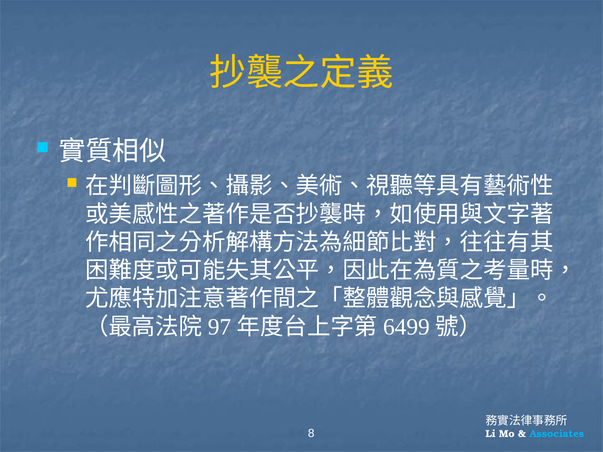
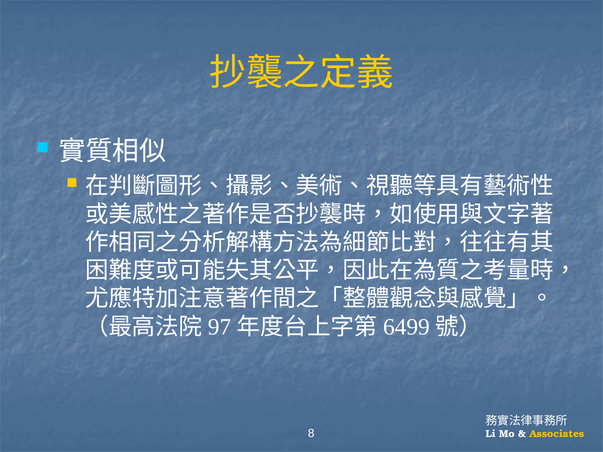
Associates colour: light blue -> yellow
